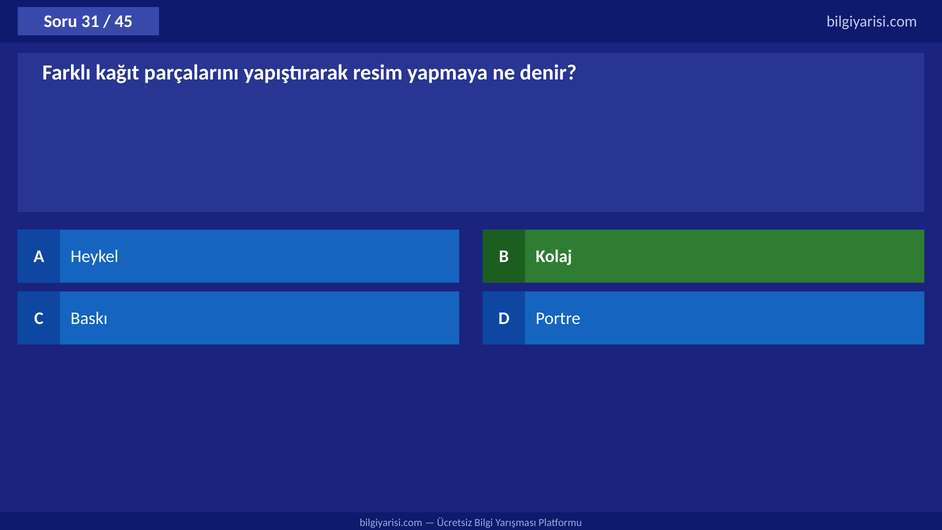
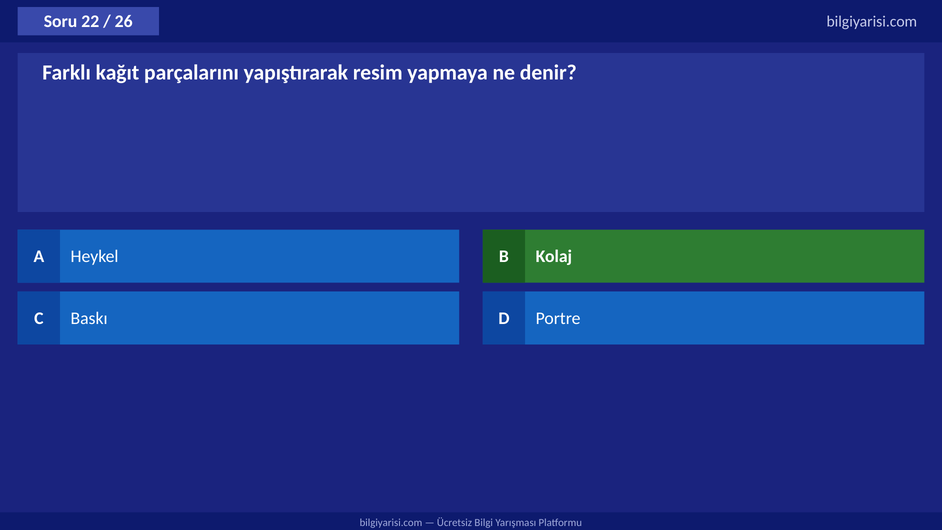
31: 31 -> 22
45: 45 -> 26
